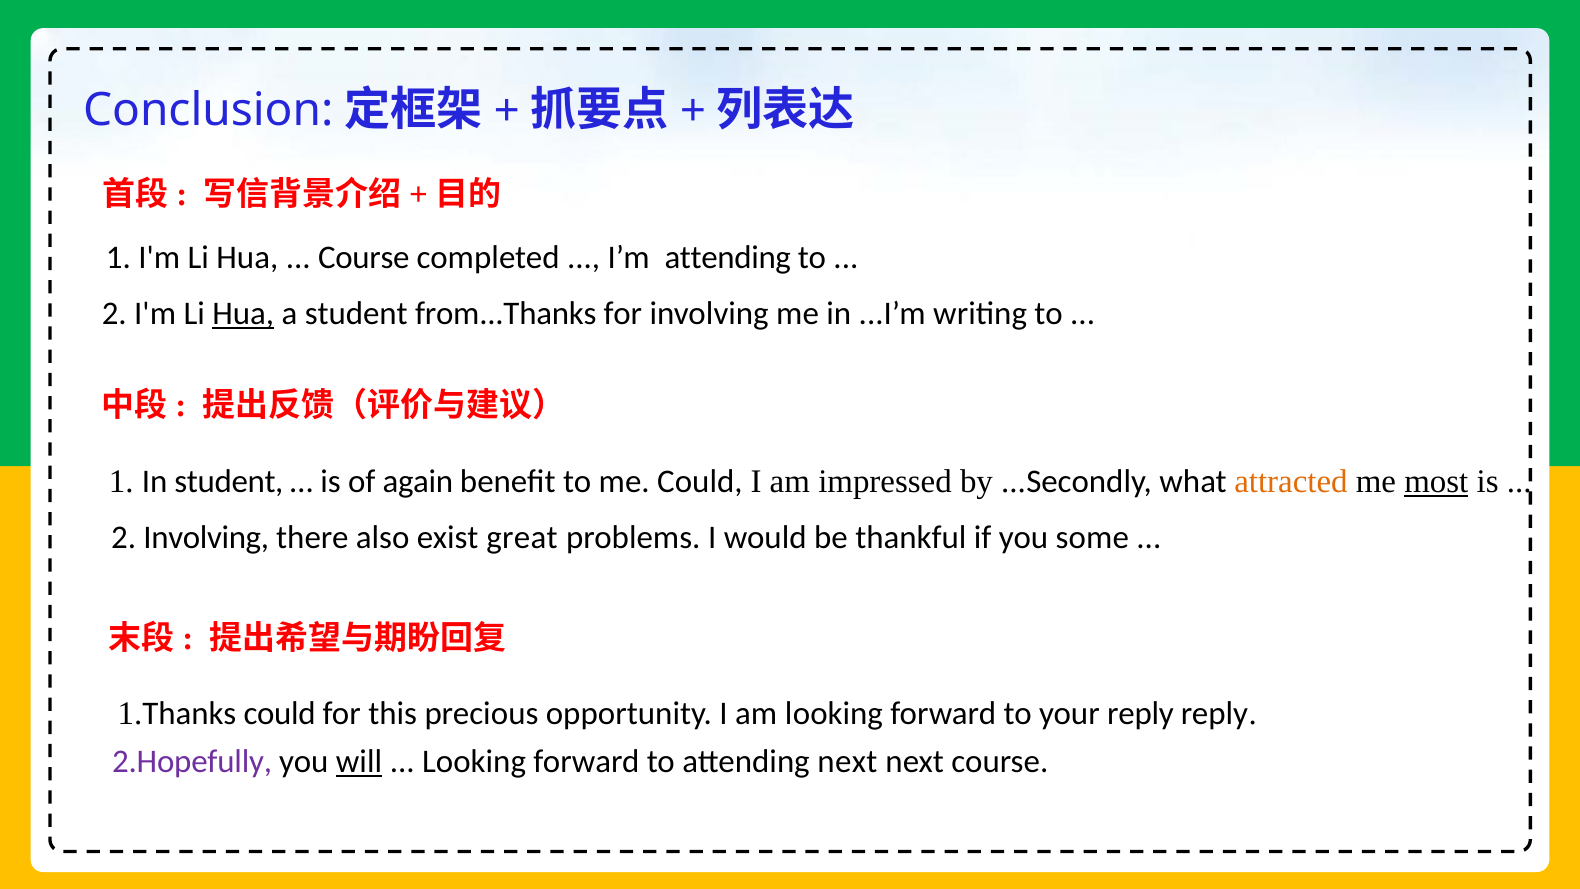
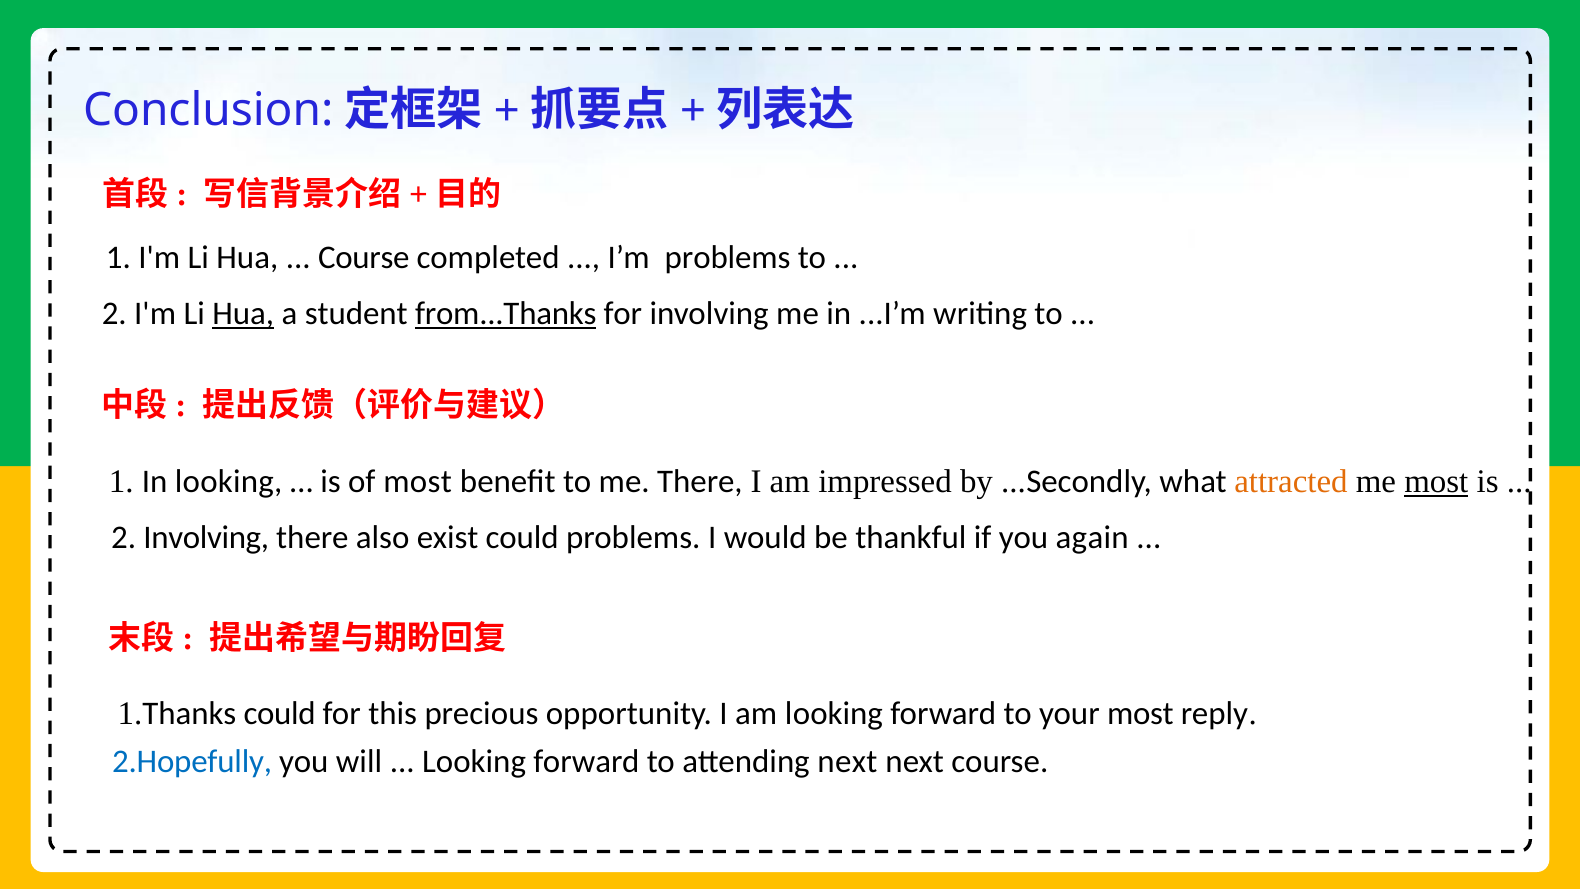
I’m attending: attending -> problems
from...Thanks underline: none -> present
In student: student -> looking
of again: again -> most
me Could: Could -> There
exist great: great -> could
some: some -> again
your reply: reply -> most
2.Hopefully colour: purple -> blue
will underline: present -> none
